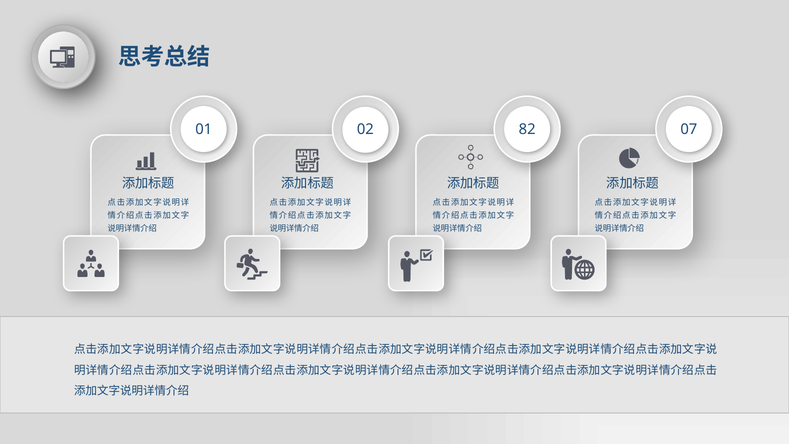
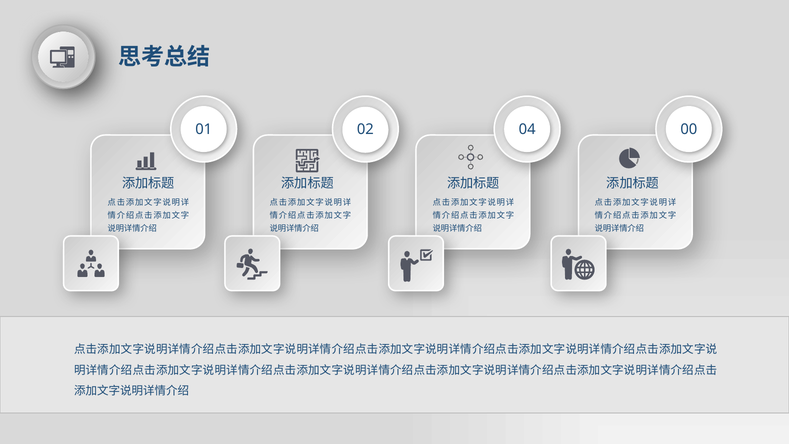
07: 07 -> 00
82: 82 -> 04
